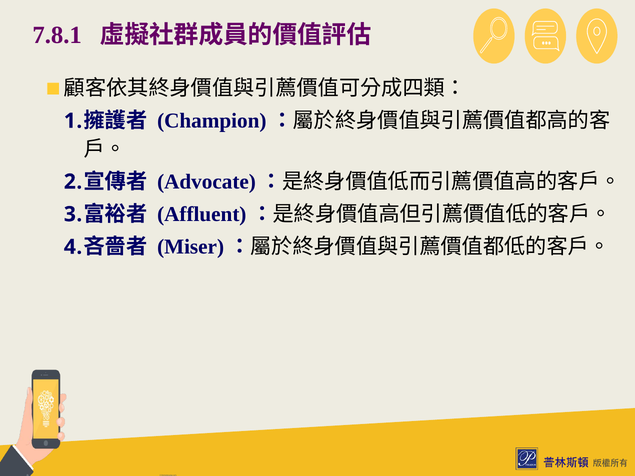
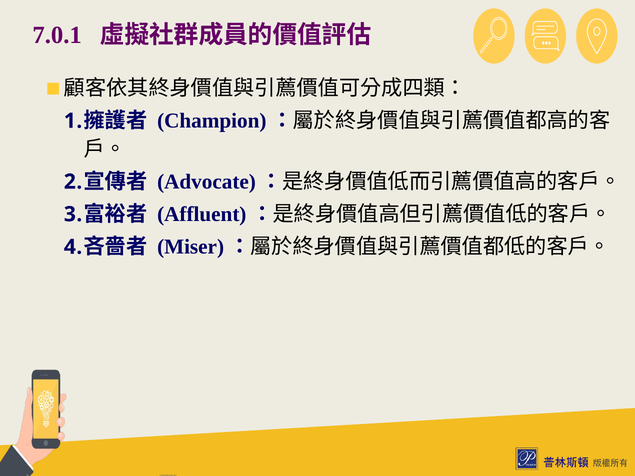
7.8.1: 7.8.1 -> 7.0.1
